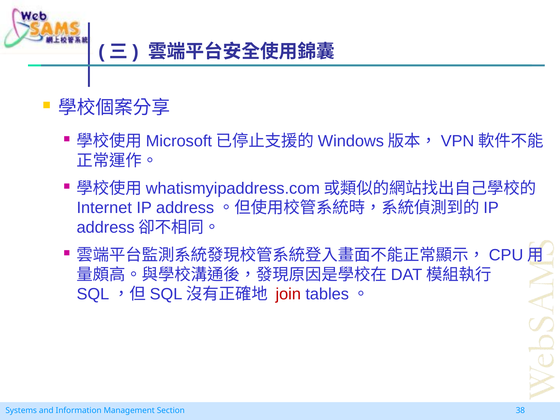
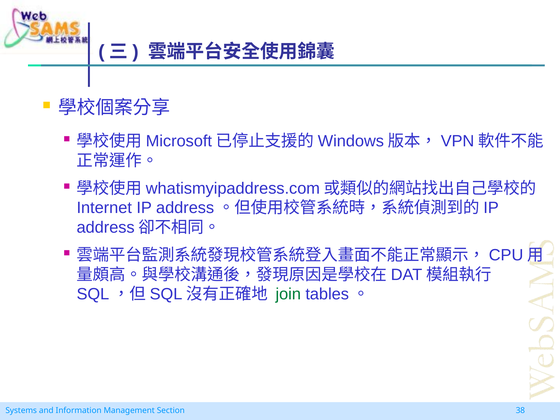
join colour: red -> green
